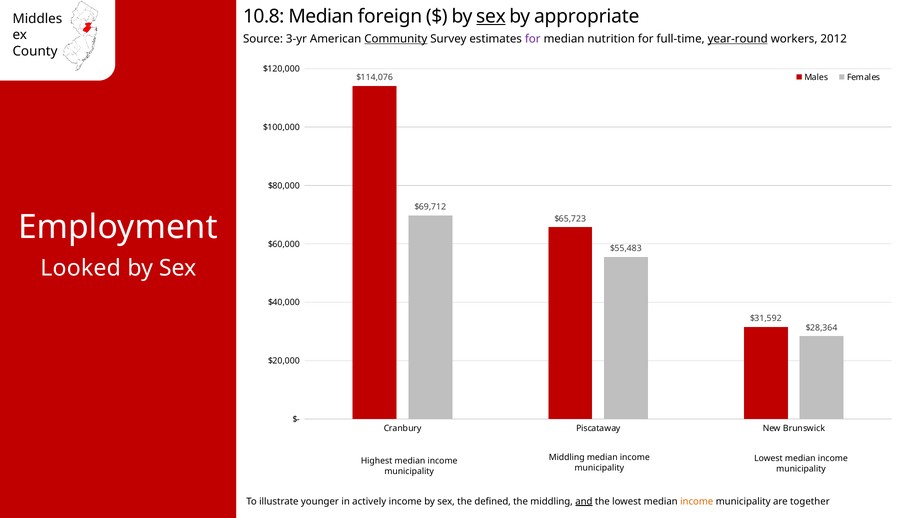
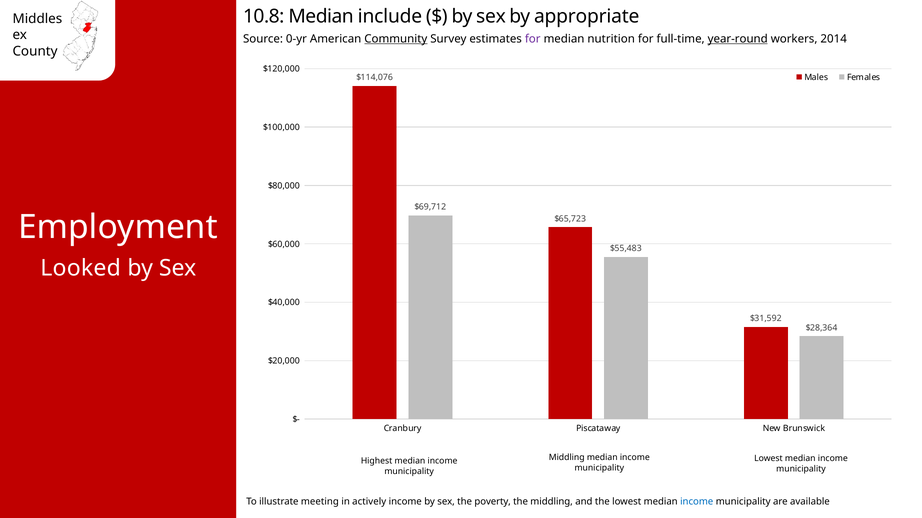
foreign: foreign -> include
sex at (491, 16) underline: present -> none
3-yr: 3-yr -> 0-yr
2012: 2012 -> 2014
younger: younger -> meeting
defined: defined -> poverty
and underline: present -> none
income at (697, 502) colour: orange -> blue
together: together -> available
